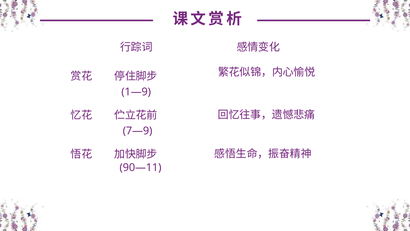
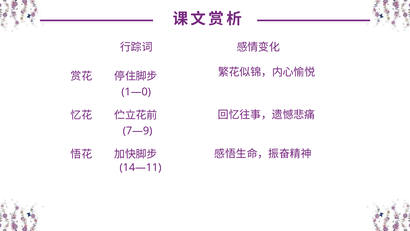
1—9: 1—9 -> 1—0
90—11: 90—11 -> 14—11
